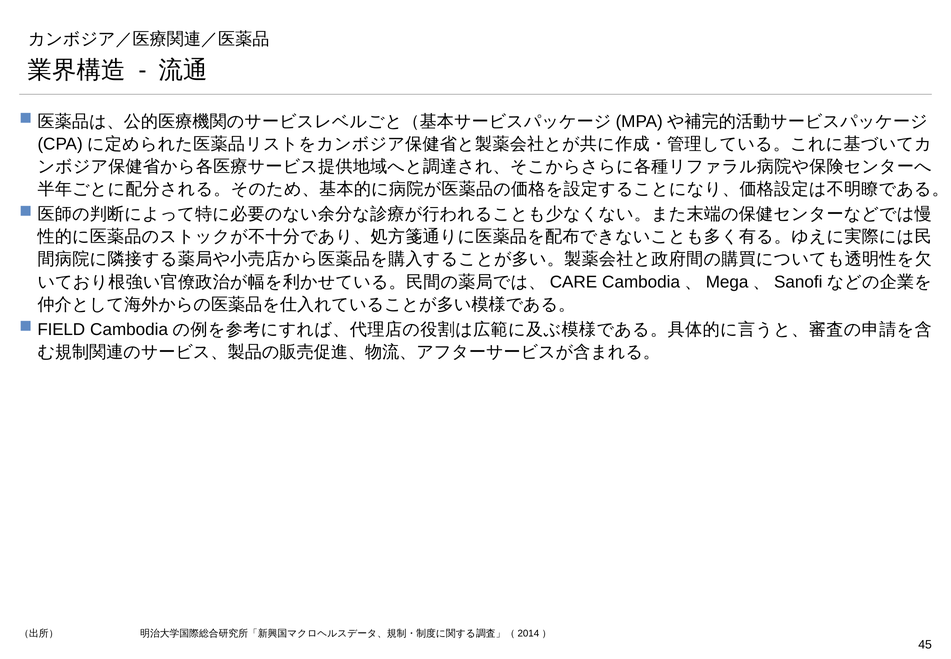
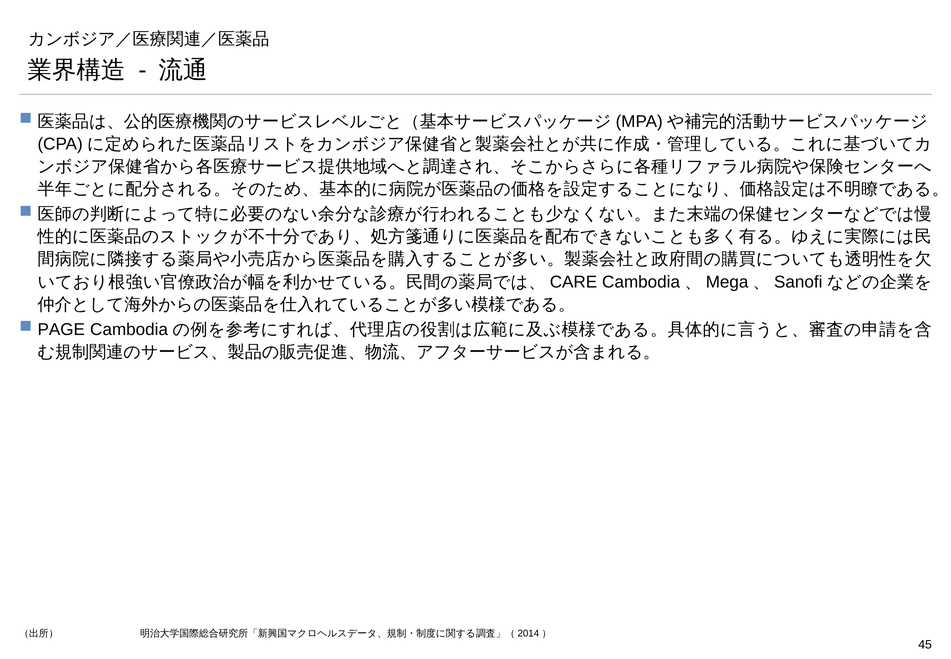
FIELD: FIELD -> PAGE
